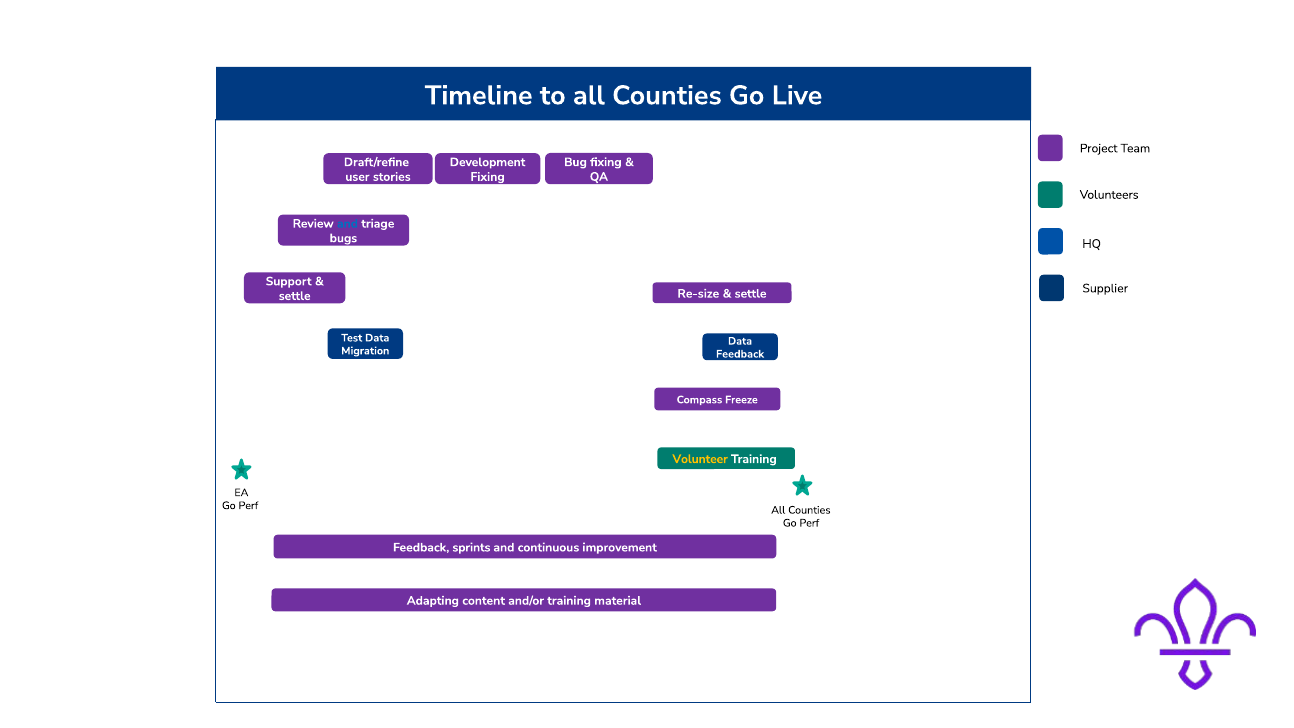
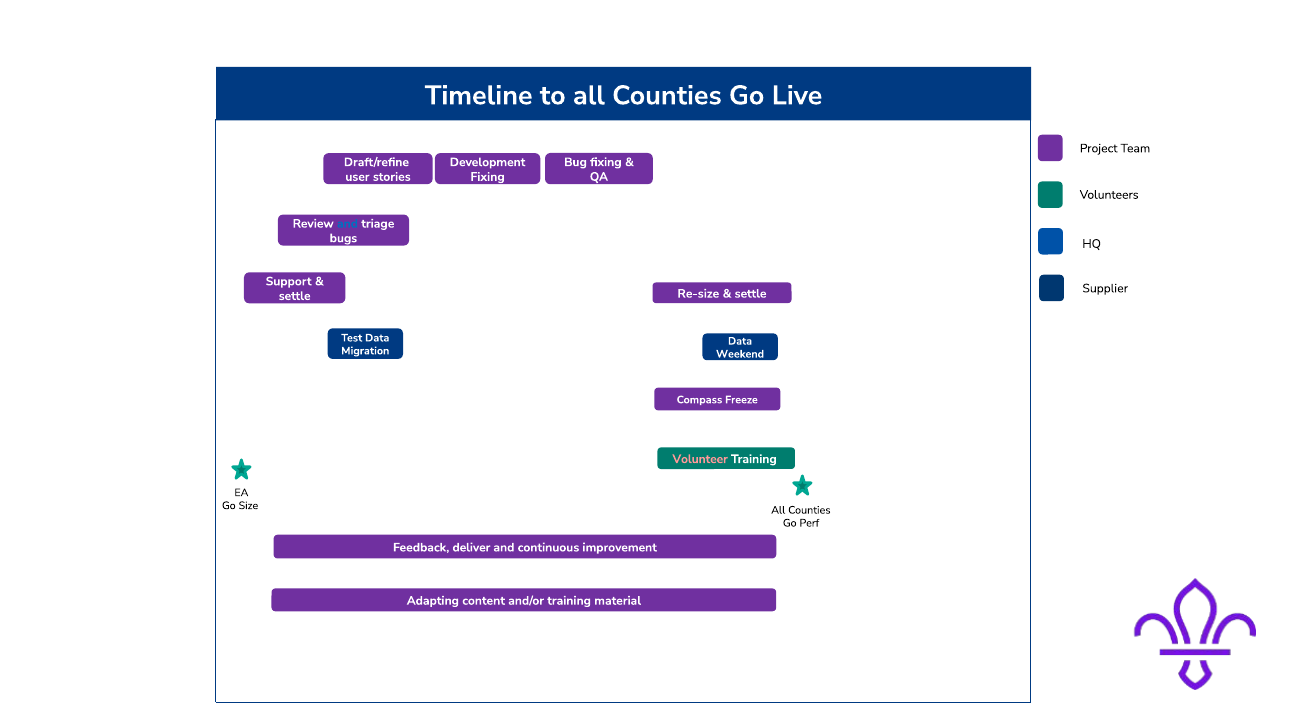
Feedback at (740, 354): Feedback -> Weekend
Volunteer colour: yellow -> pink
Perf at (248, 505): Perf -> Size
sprints: sprints -> deliver
